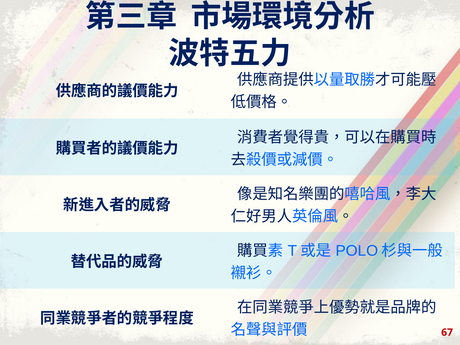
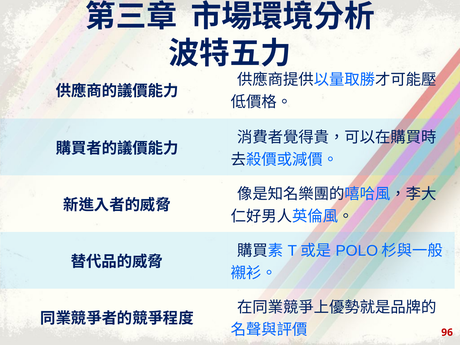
67: 67 -> 96
